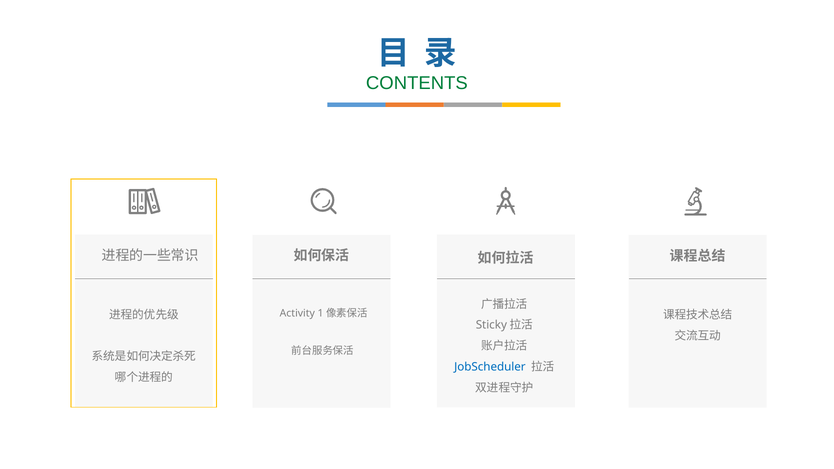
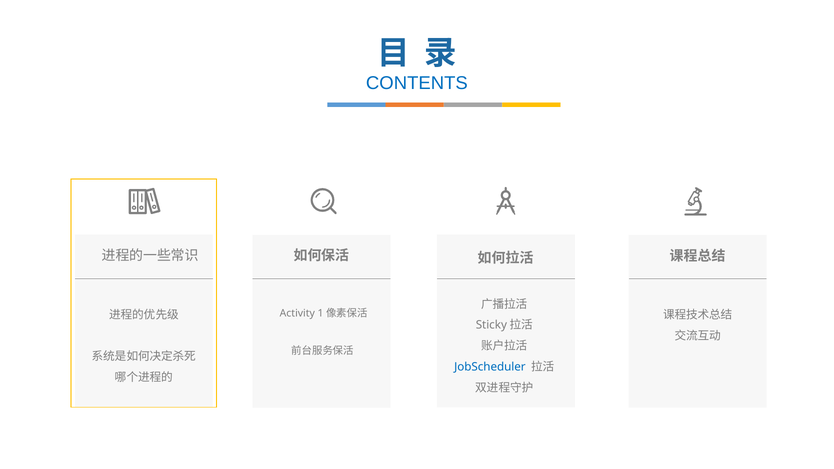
CONTENTS colour: green -> blue
